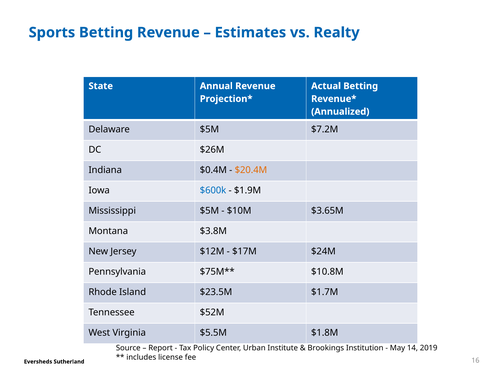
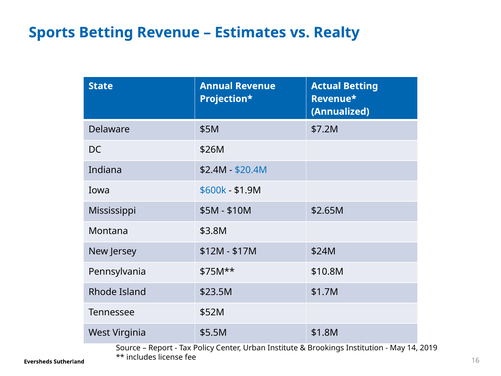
$0.4M: $0.4M -> $2.4M
$20.4M colour: orange -> blue
$3.65M: $3.65M -> $2.65M
